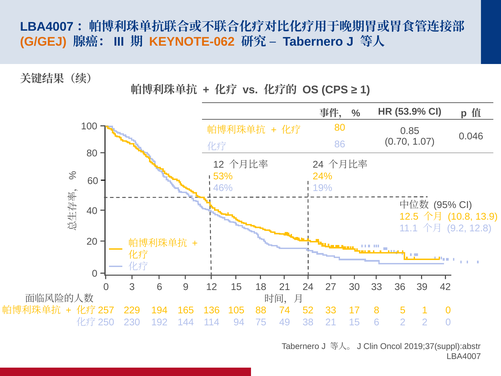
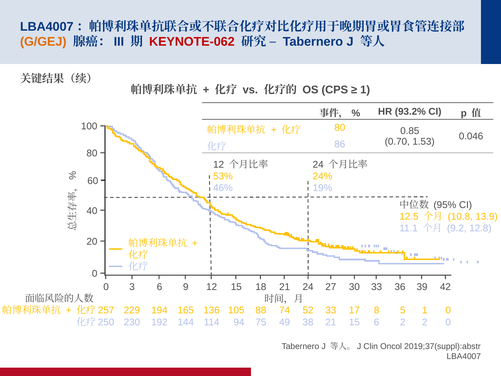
KEYNOTE-062 colour: orange -> red
53.9%: 53.9% -> 93.2%
1.07: 1.07 -> 1.53
